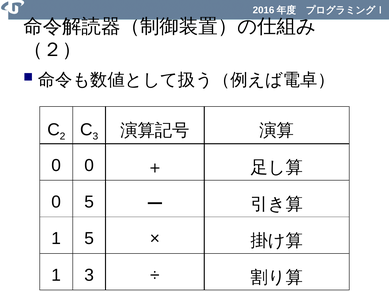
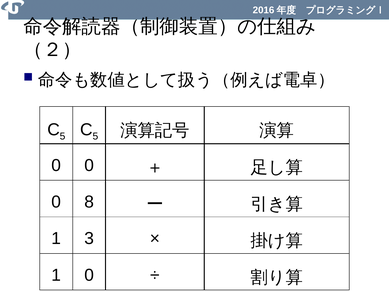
2 at (63, 136): 2 -> 5
3 at (95, 136): 3 -> 5
0 5: 5 -> 8
1 5: 5 -> 3
1 3: 3 -> 0
